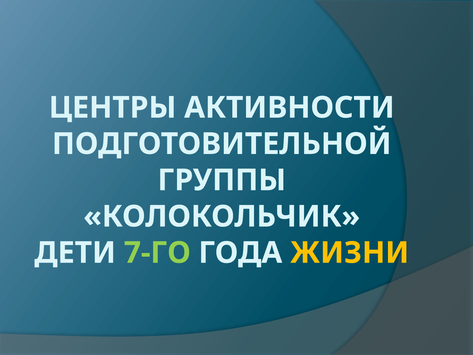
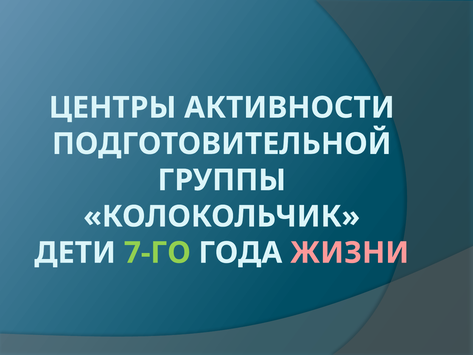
ЖИЗНИ colour: yellow -> pink
